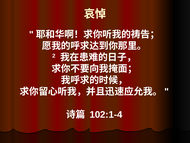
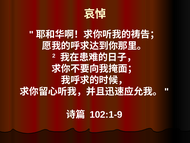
102:1-4: 102:1-4 -> 102:1-9
